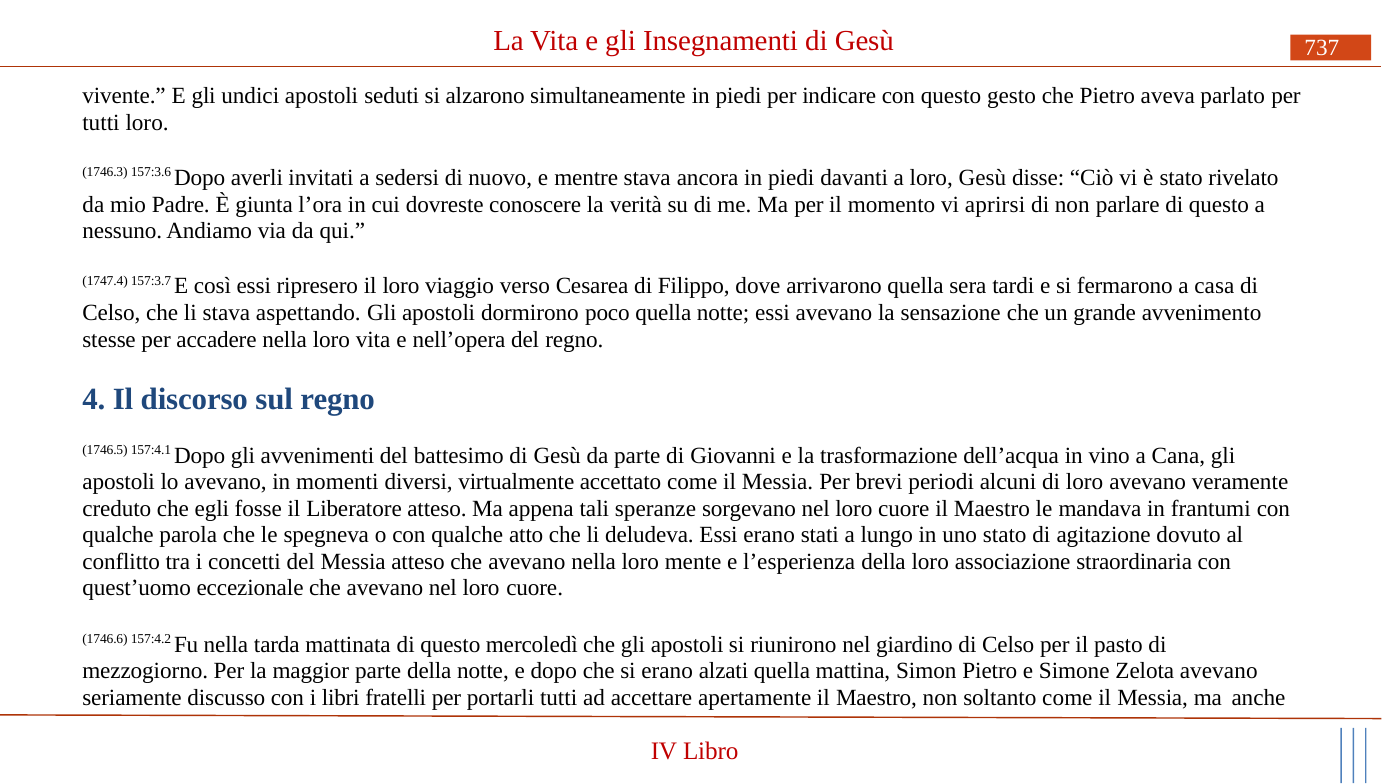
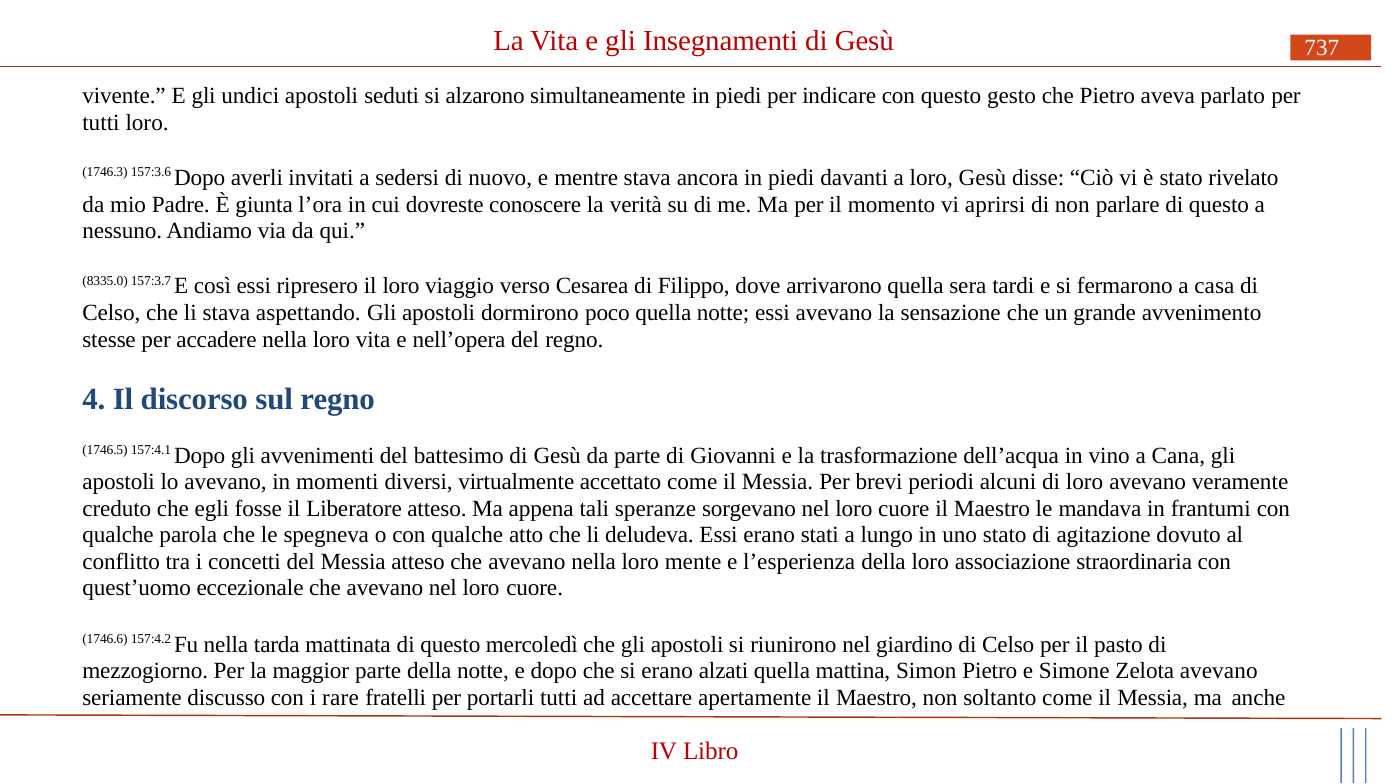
1747.4: 1747.4 -> 8335.0
libri: libri -> rare
